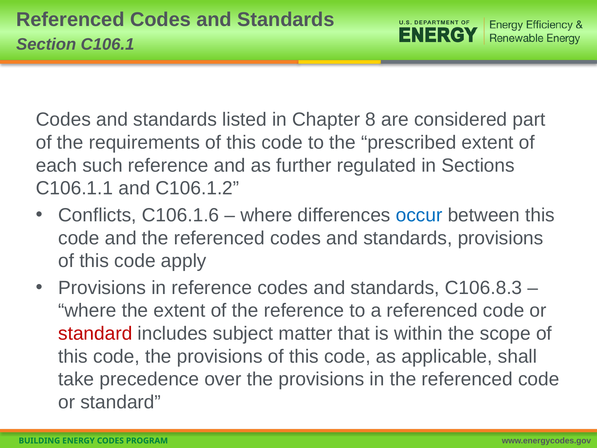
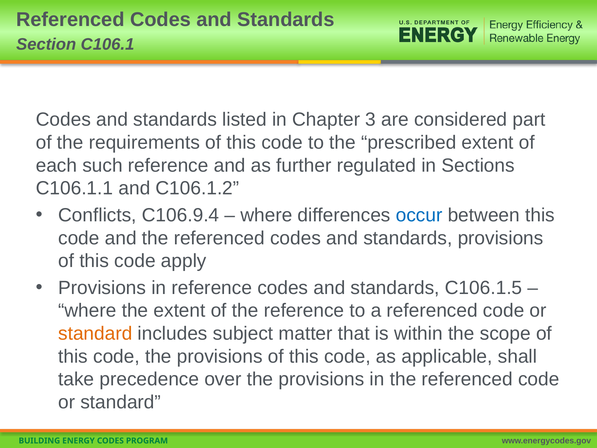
8: 8 -> 3
C106.1.6: C106.1.6 -> C106.9.4
C106.8.3: C106.8.3 -> C106.1.5
standard at (95, 333) colour: red -> orange
